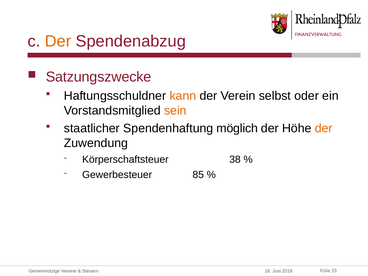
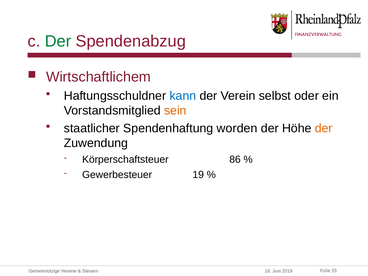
Der at (58, 41) colour: orange -> green
Satzungszwecke: Satzungszwecke -> Wirtschaftlichem
kann colour: orange -> blue
möglich: möglich -> worden
38: 38 -> 86
85: 85 -> 19
